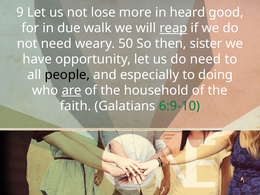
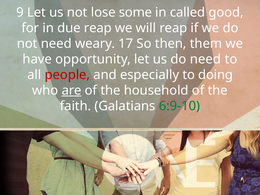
more: more -> some
heard: heard -> called
due walk: walk -> reap
reap at (173, 28) underline: present -> none
50: 50 -> 17
sister: sister -> them
people colour: black -> red
